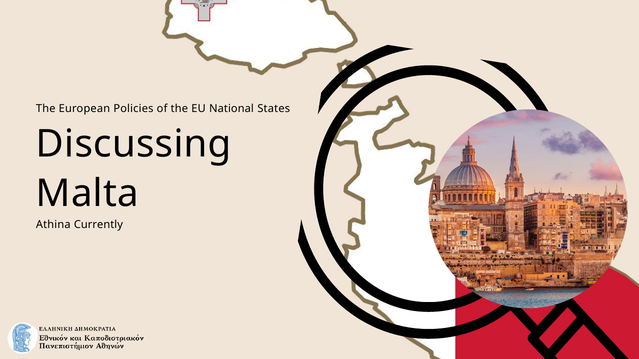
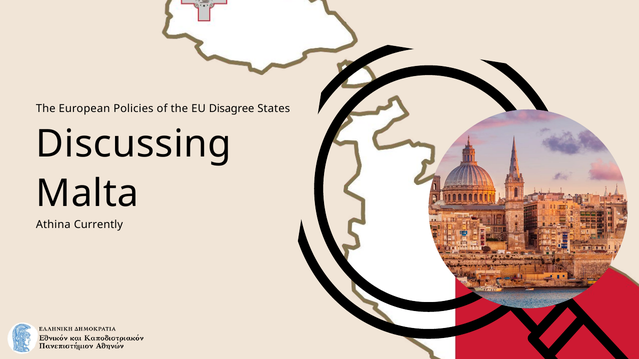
National: National -> Disagree
